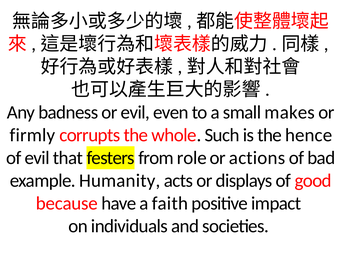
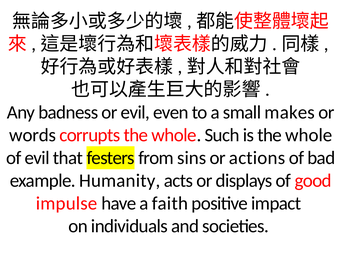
firmly: firmly -> words
is the hence: hence -> whole
role: role -> sins
because: because -> impulse
